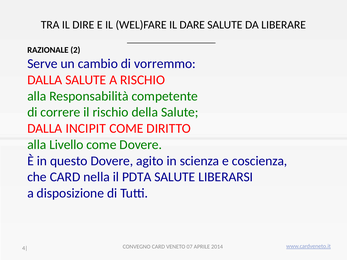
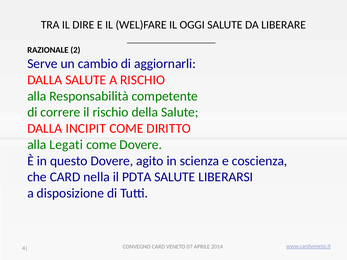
DARE: DARE -> OGGI
vorremmo: vorremmo -> aggiornarli
Livello: Livello -> Legati
